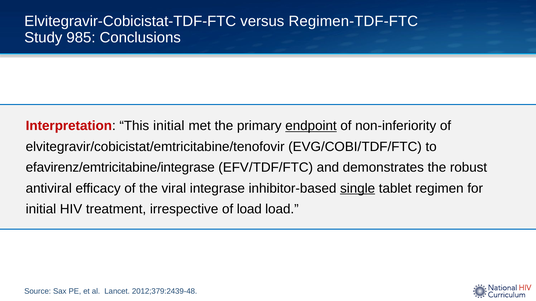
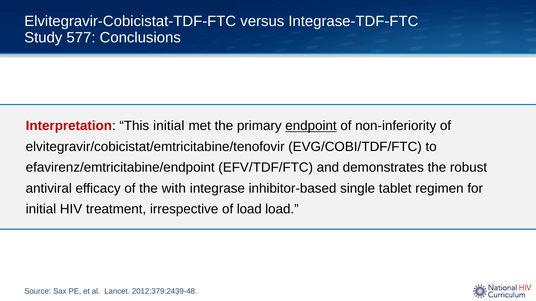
Regimen-TDF-FTC: Regimen-TDF-FTC -> Integrase-TDF-FTC
985: 985 -> 577
efavirenz/emtricitabine/integrase: efavirenz/emtricitabine/integrase -> efavirenz/emtricitabine/endpoint
viral: viral -> with
single underline: present -> none
